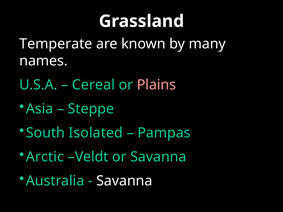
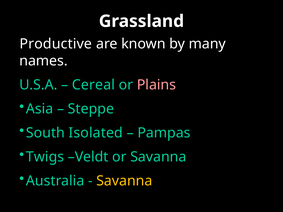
Temperate: Temperate -> Productive
Arctic: Arctic -> Twigs
Savanna at (124, 181) colour: white -> yellow
